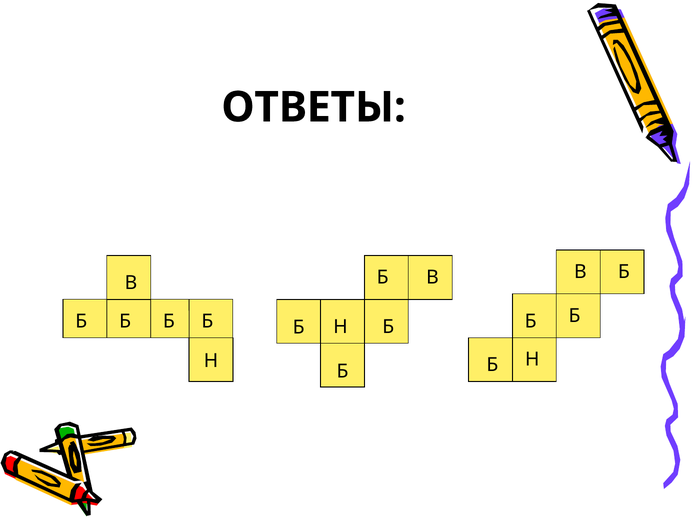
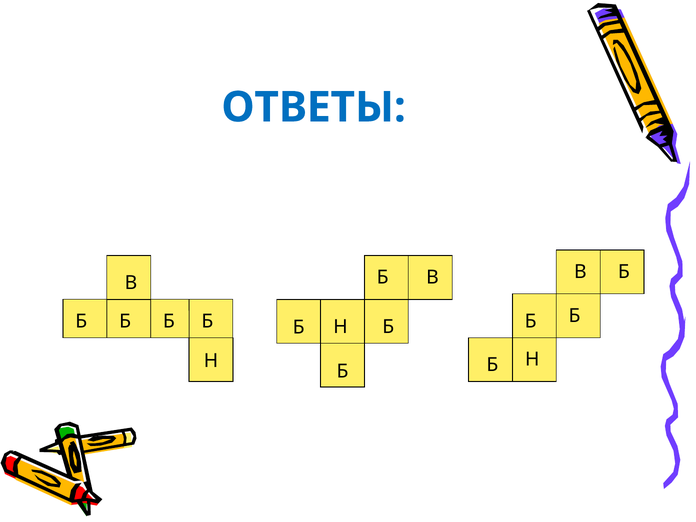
ОТВЕТЫ colour: black -> blue
